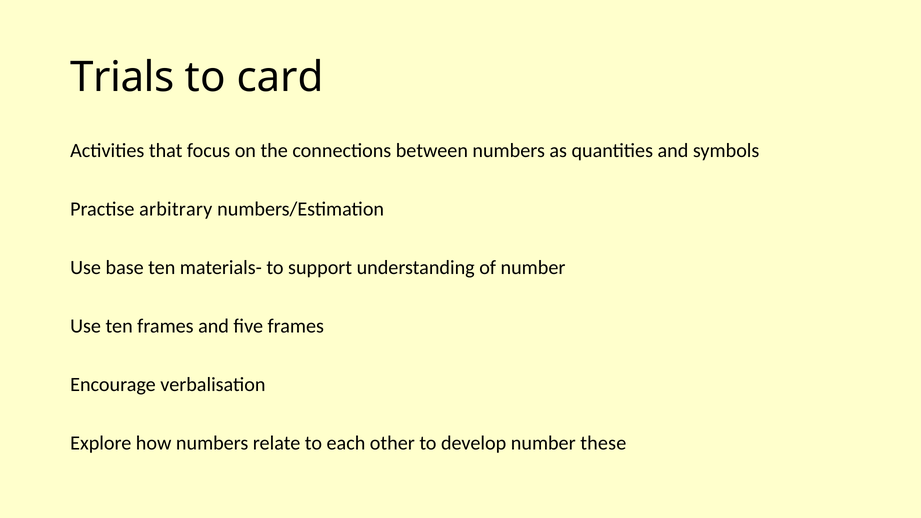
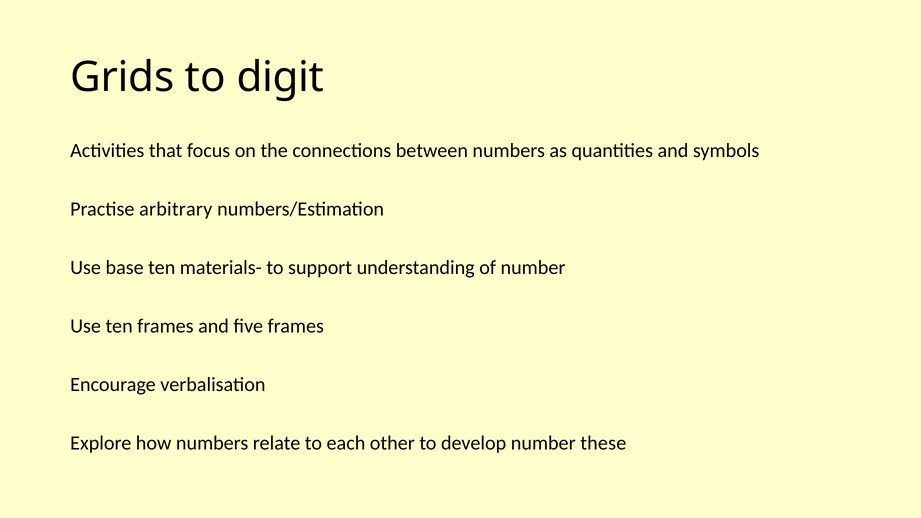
Trials: Trials -> Grids
card: card -> digit
